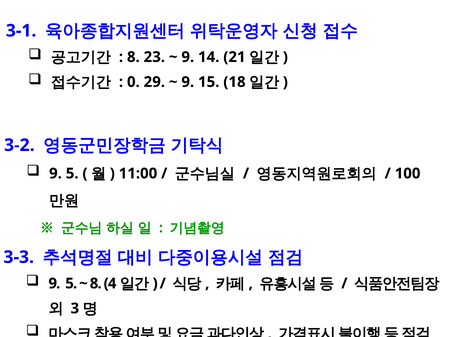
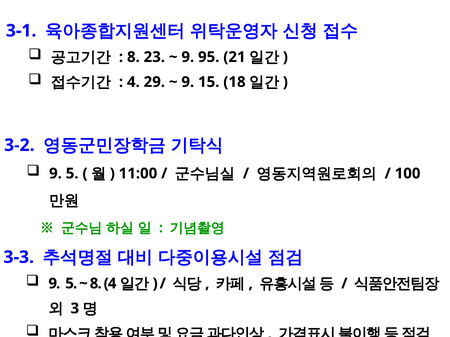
14: 14 -> 95
0 at (133, 82): 0 -> 4
